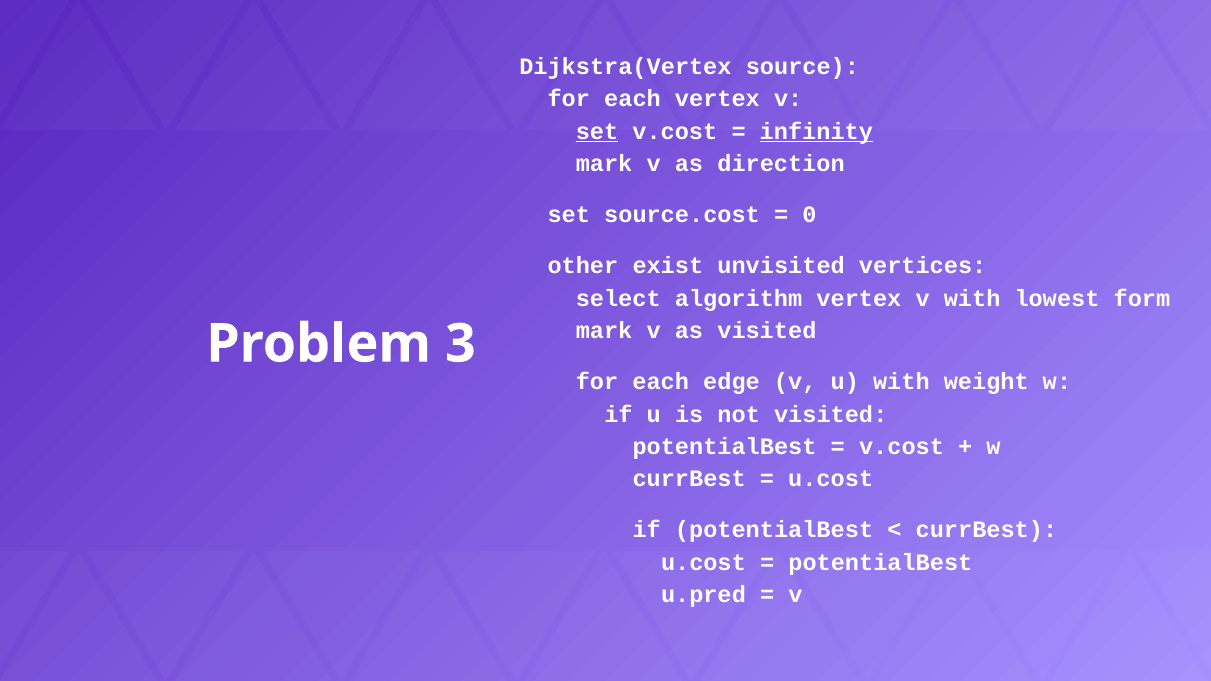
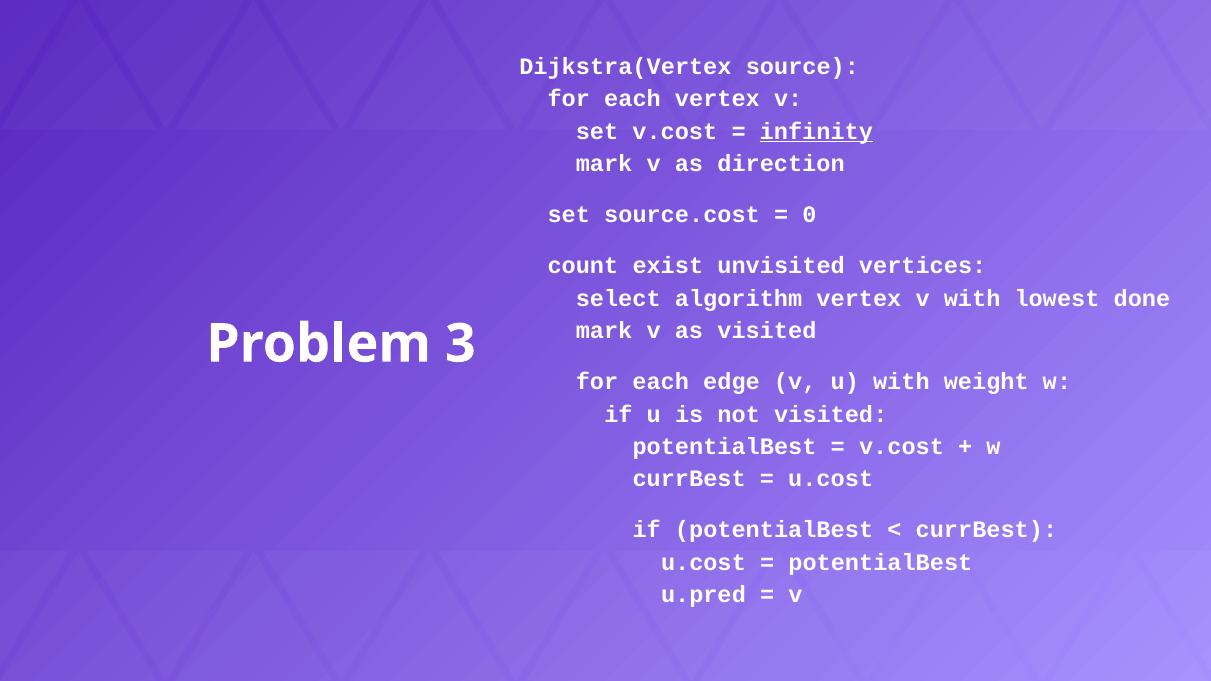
set at (597, 132) underline: present -> none
other: other -> count
form: form -> done
